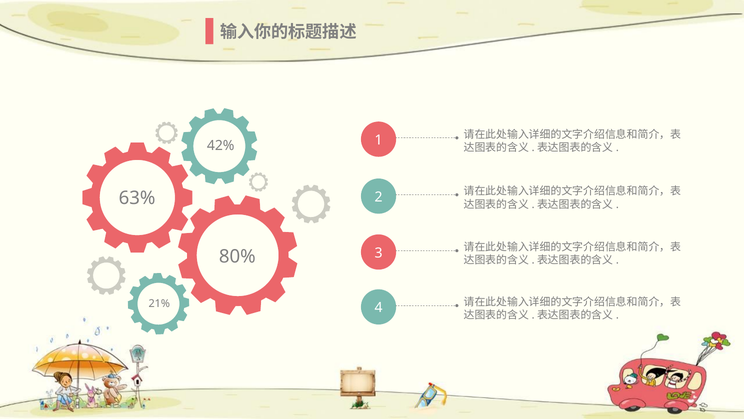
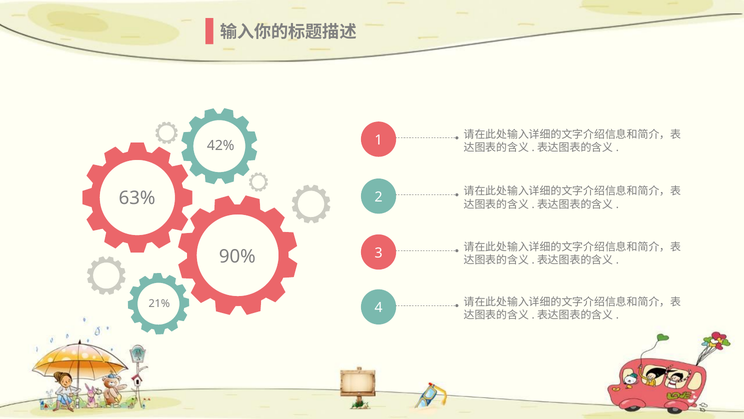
80%: 80% -> 90%
